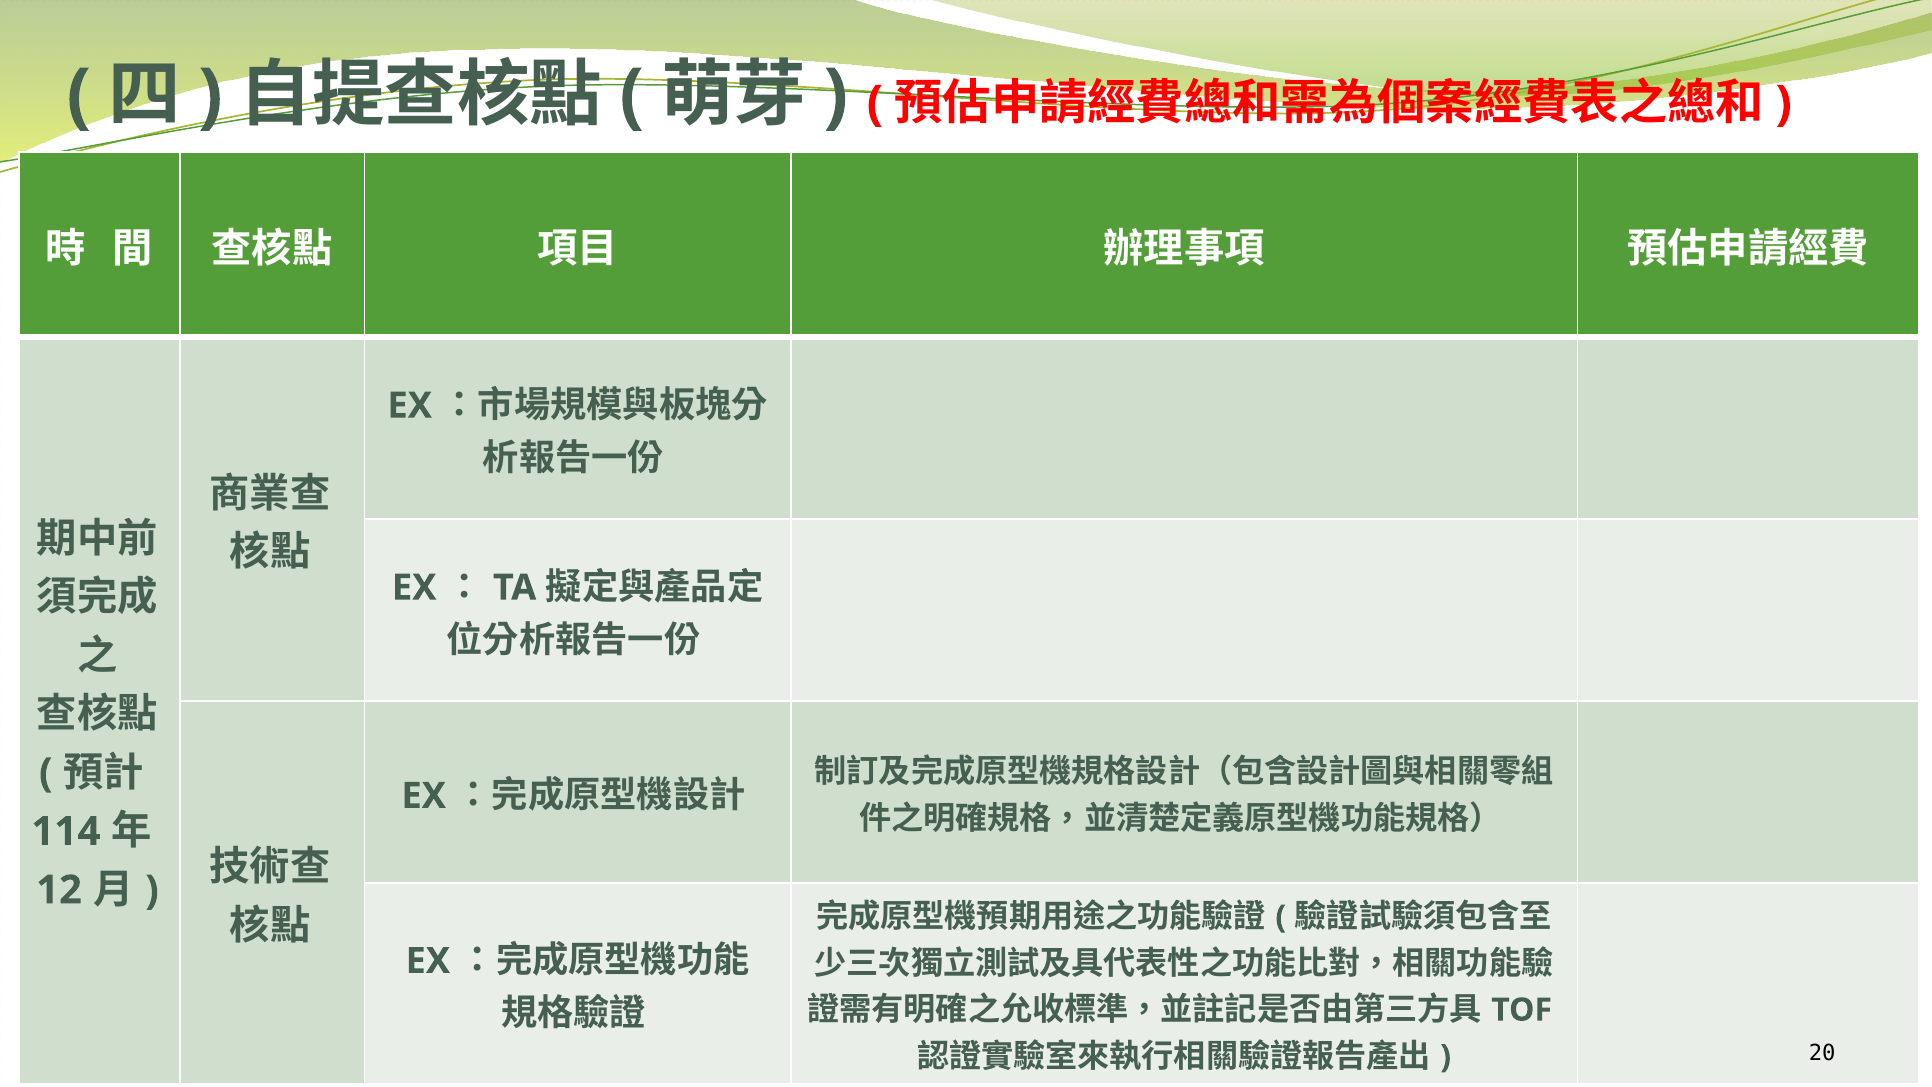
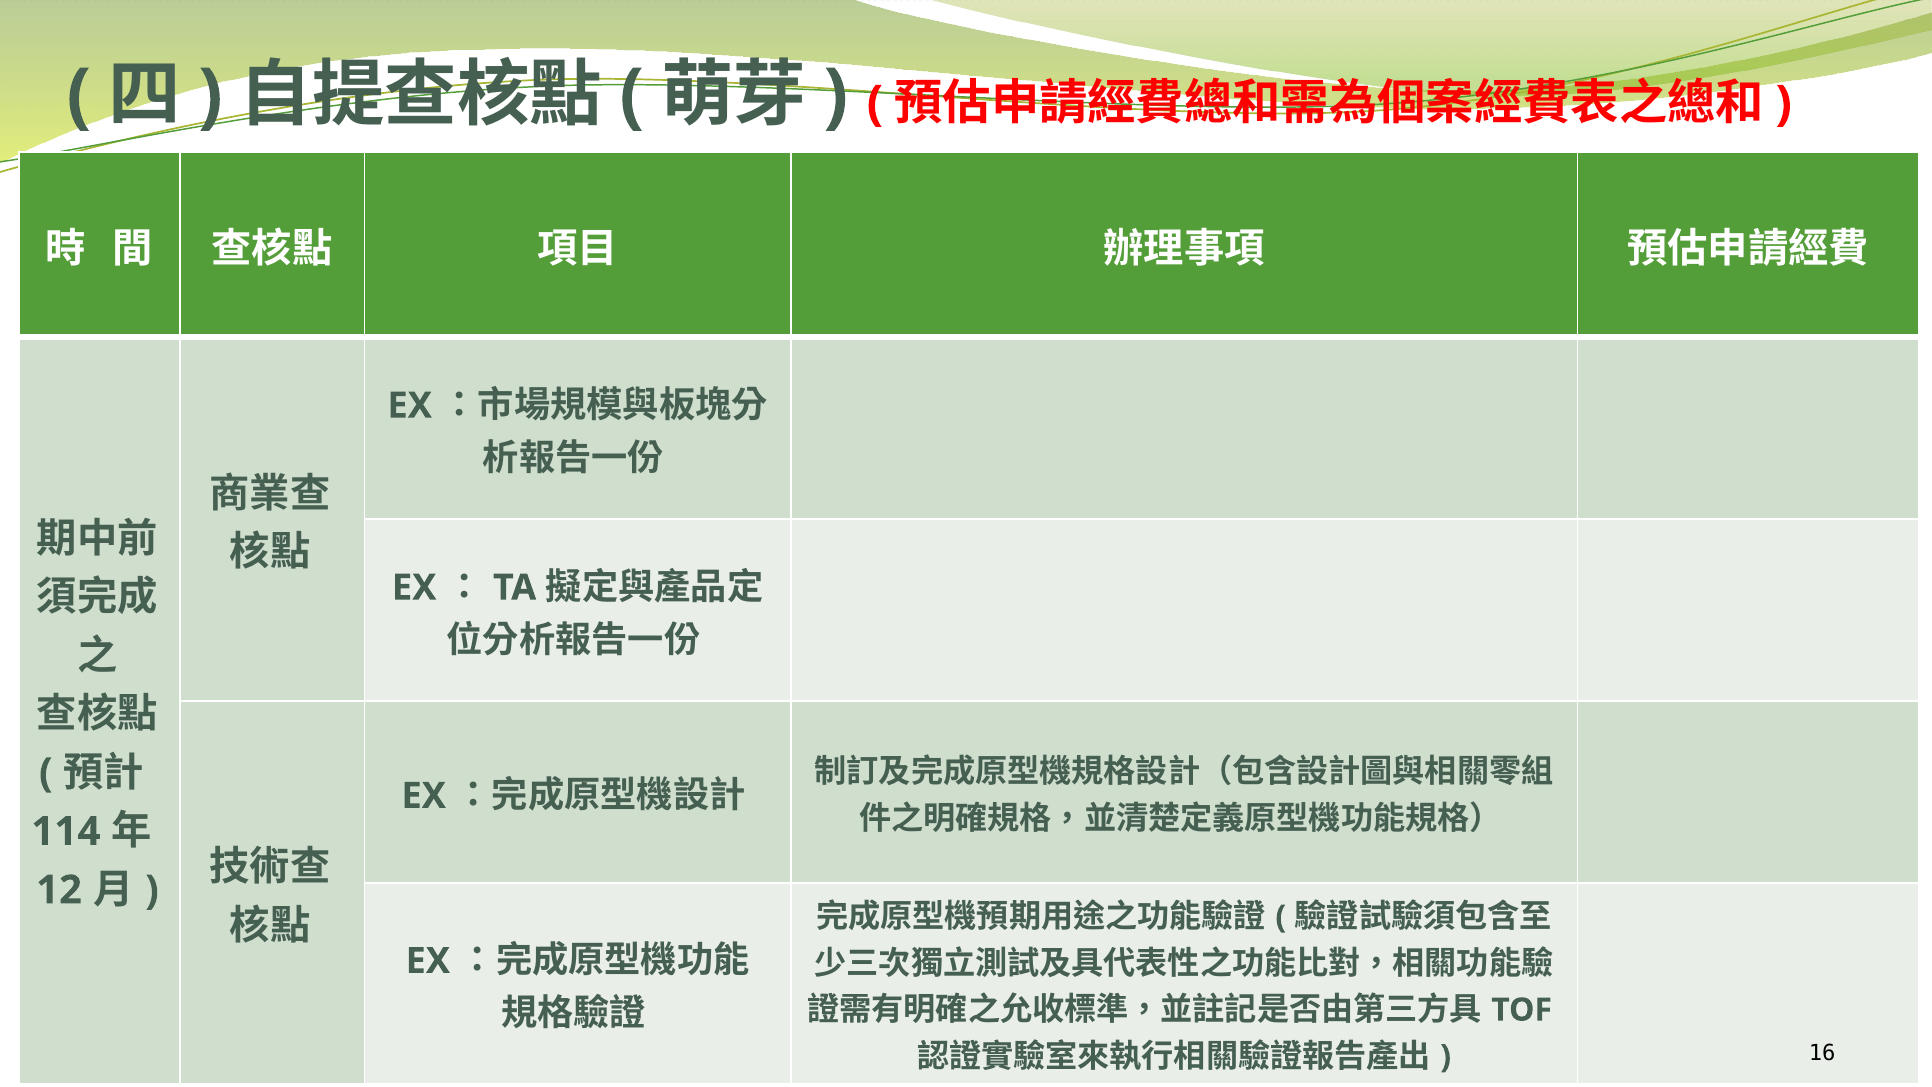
20: 20 -> 16
